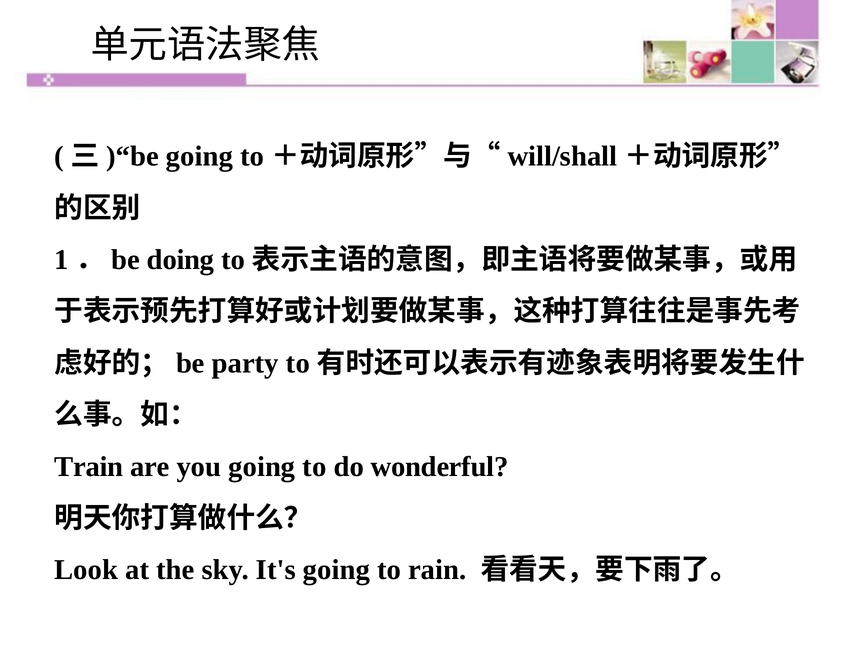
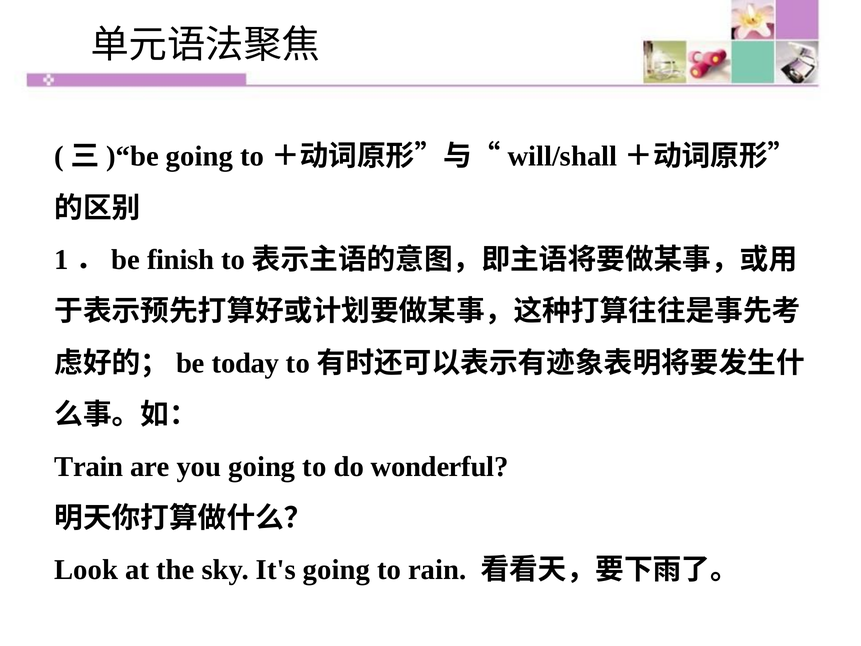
doing: doing -> finish
party: party -> today
